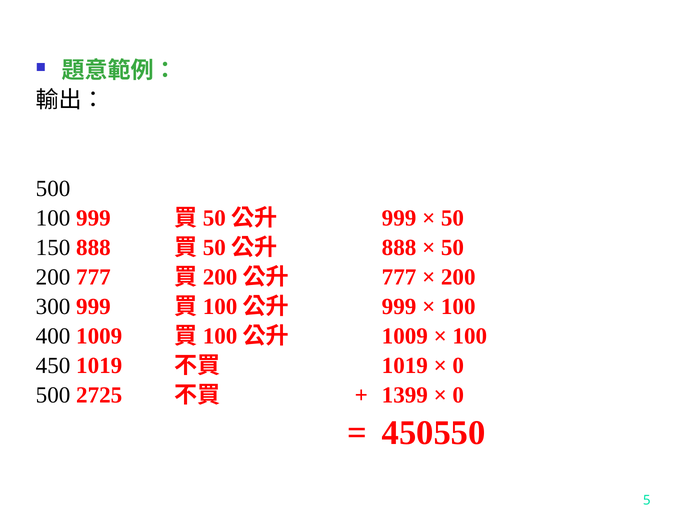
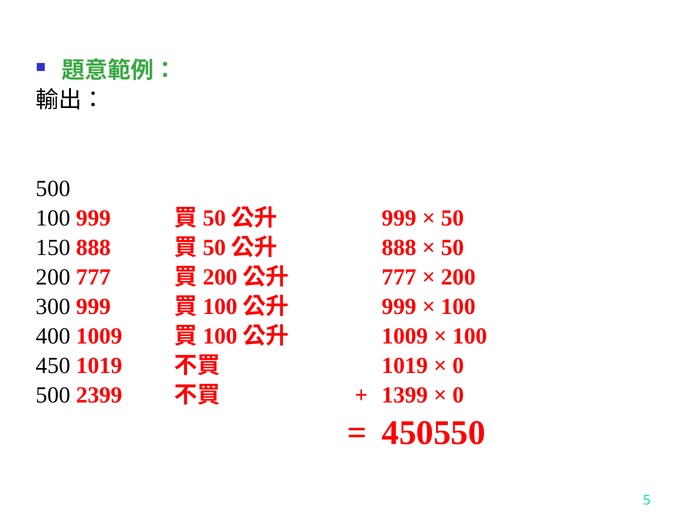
2725: 2725 -> 2399
